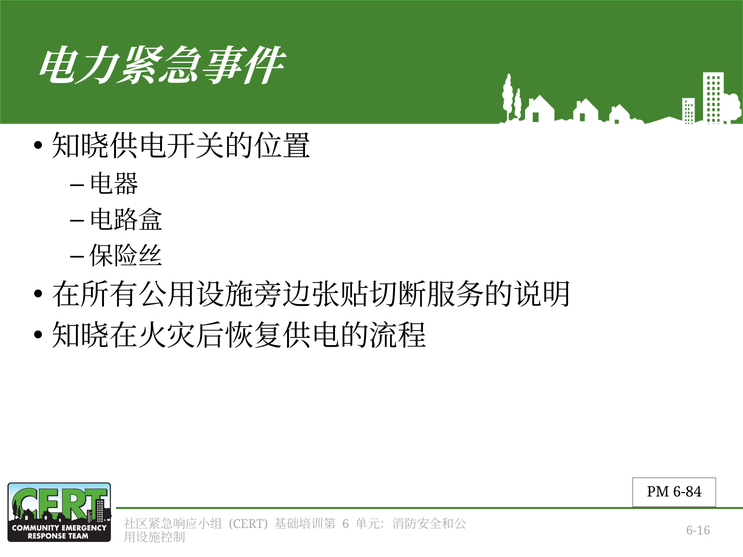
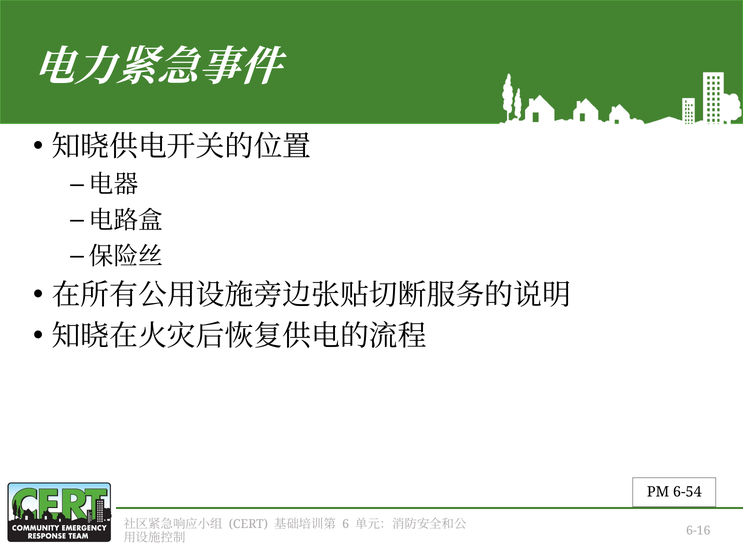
6-84: 6-84 -> 6-54
